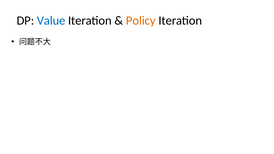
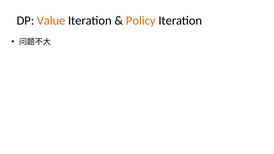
Value colour: blue -> orange
